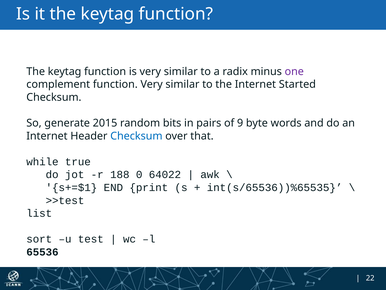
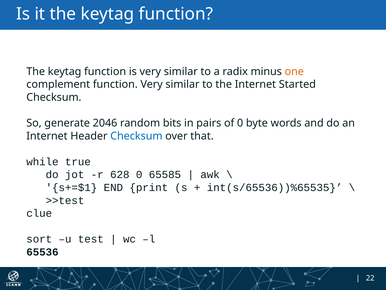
one colour: purple -> orange
2015: 2015 -> 2046
of 9: 9 -> 0
188: 188 -> 628
64022: 64022 -> 65585
list: list -> clue
